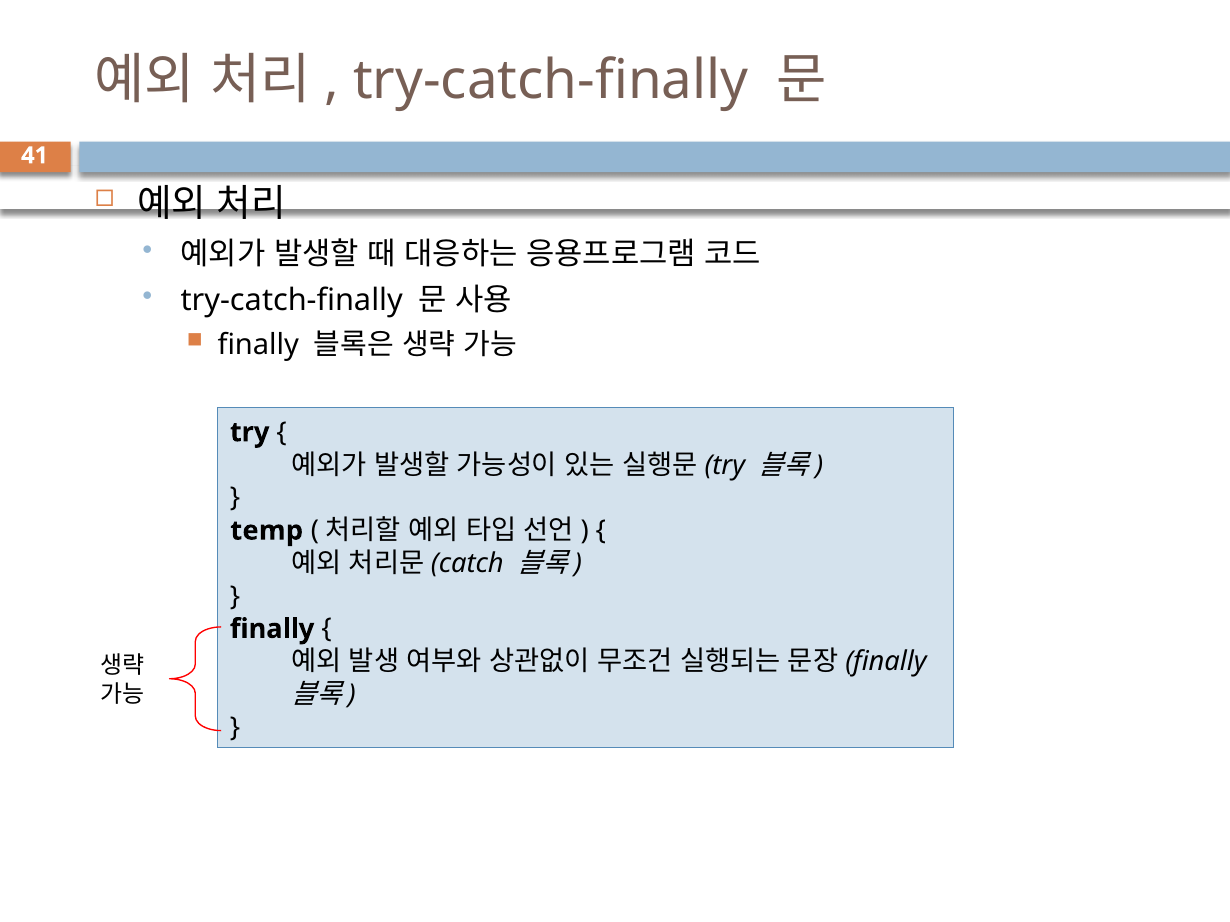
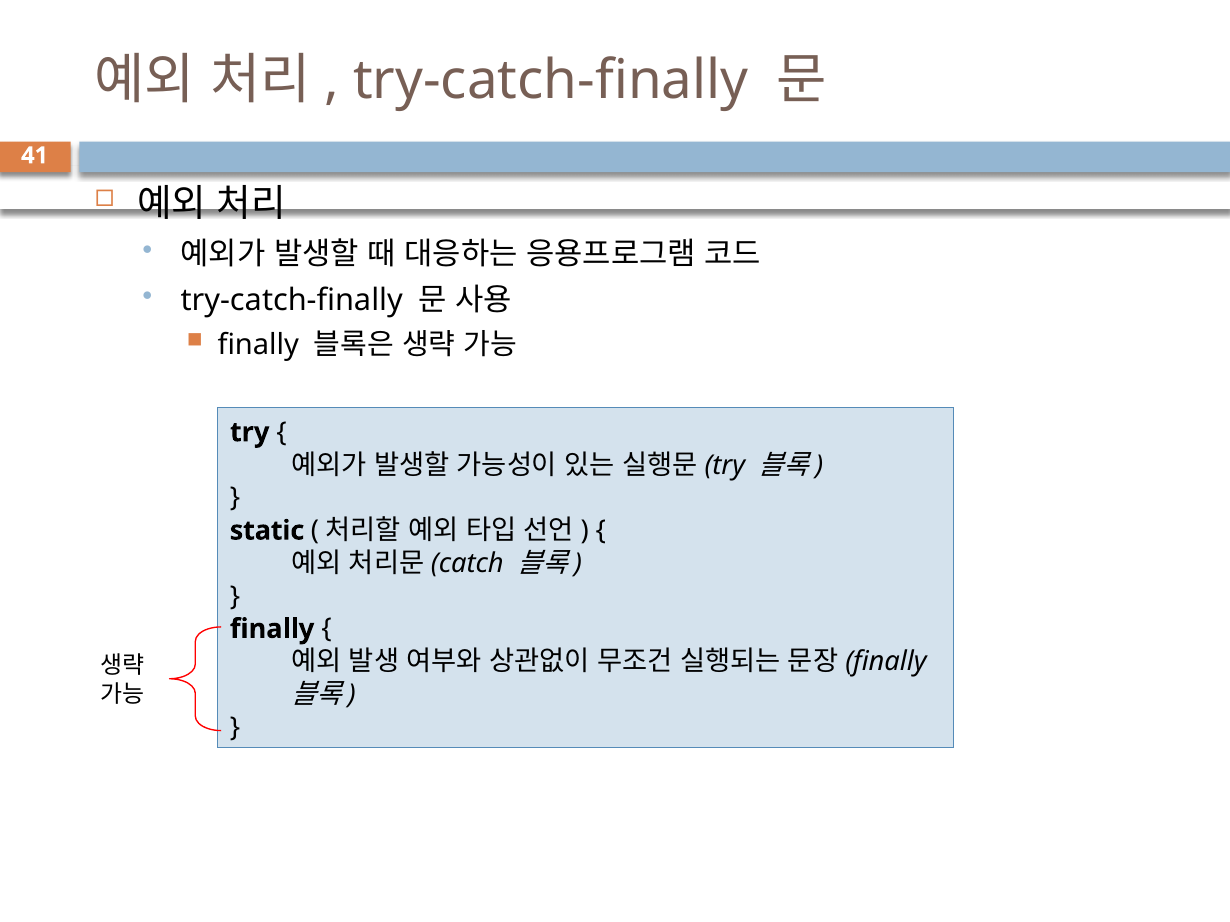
temp: temp -> static
